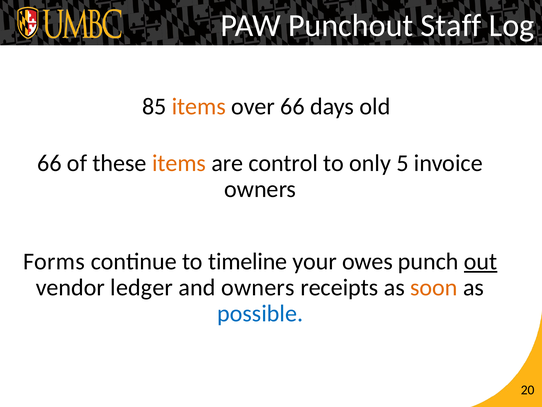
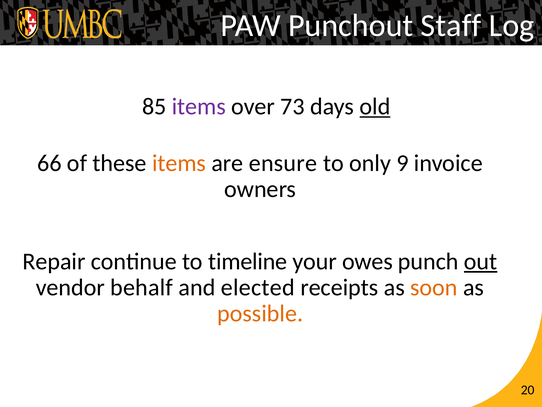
items at (199, 106) colour: orange -> purple
over 66: 66 -> 73
old underline: none -> present
control: control -> ensure
5: 5 -> 9
Forms: Forms -> Repair
ledger: ledger -> behalf
and owners: owners -> elected
possible colour: blue -> orange
